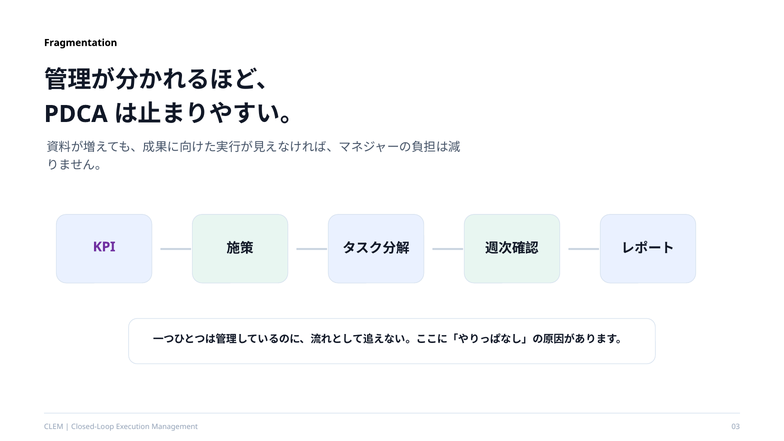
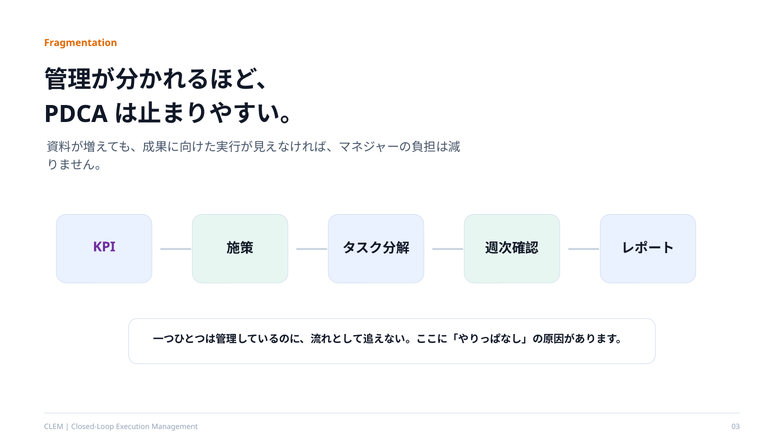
Fragmentation colour: black -> orange
